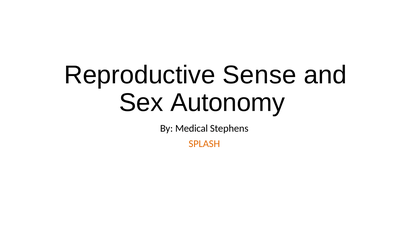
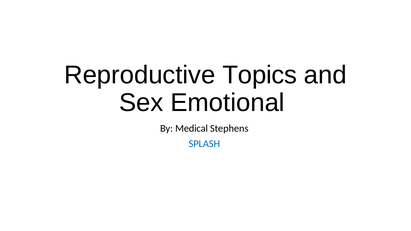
Sense: Sense -> Topics
Autonomy: Autonomy -> Emotional
SPLASH colour: orange -> blue
